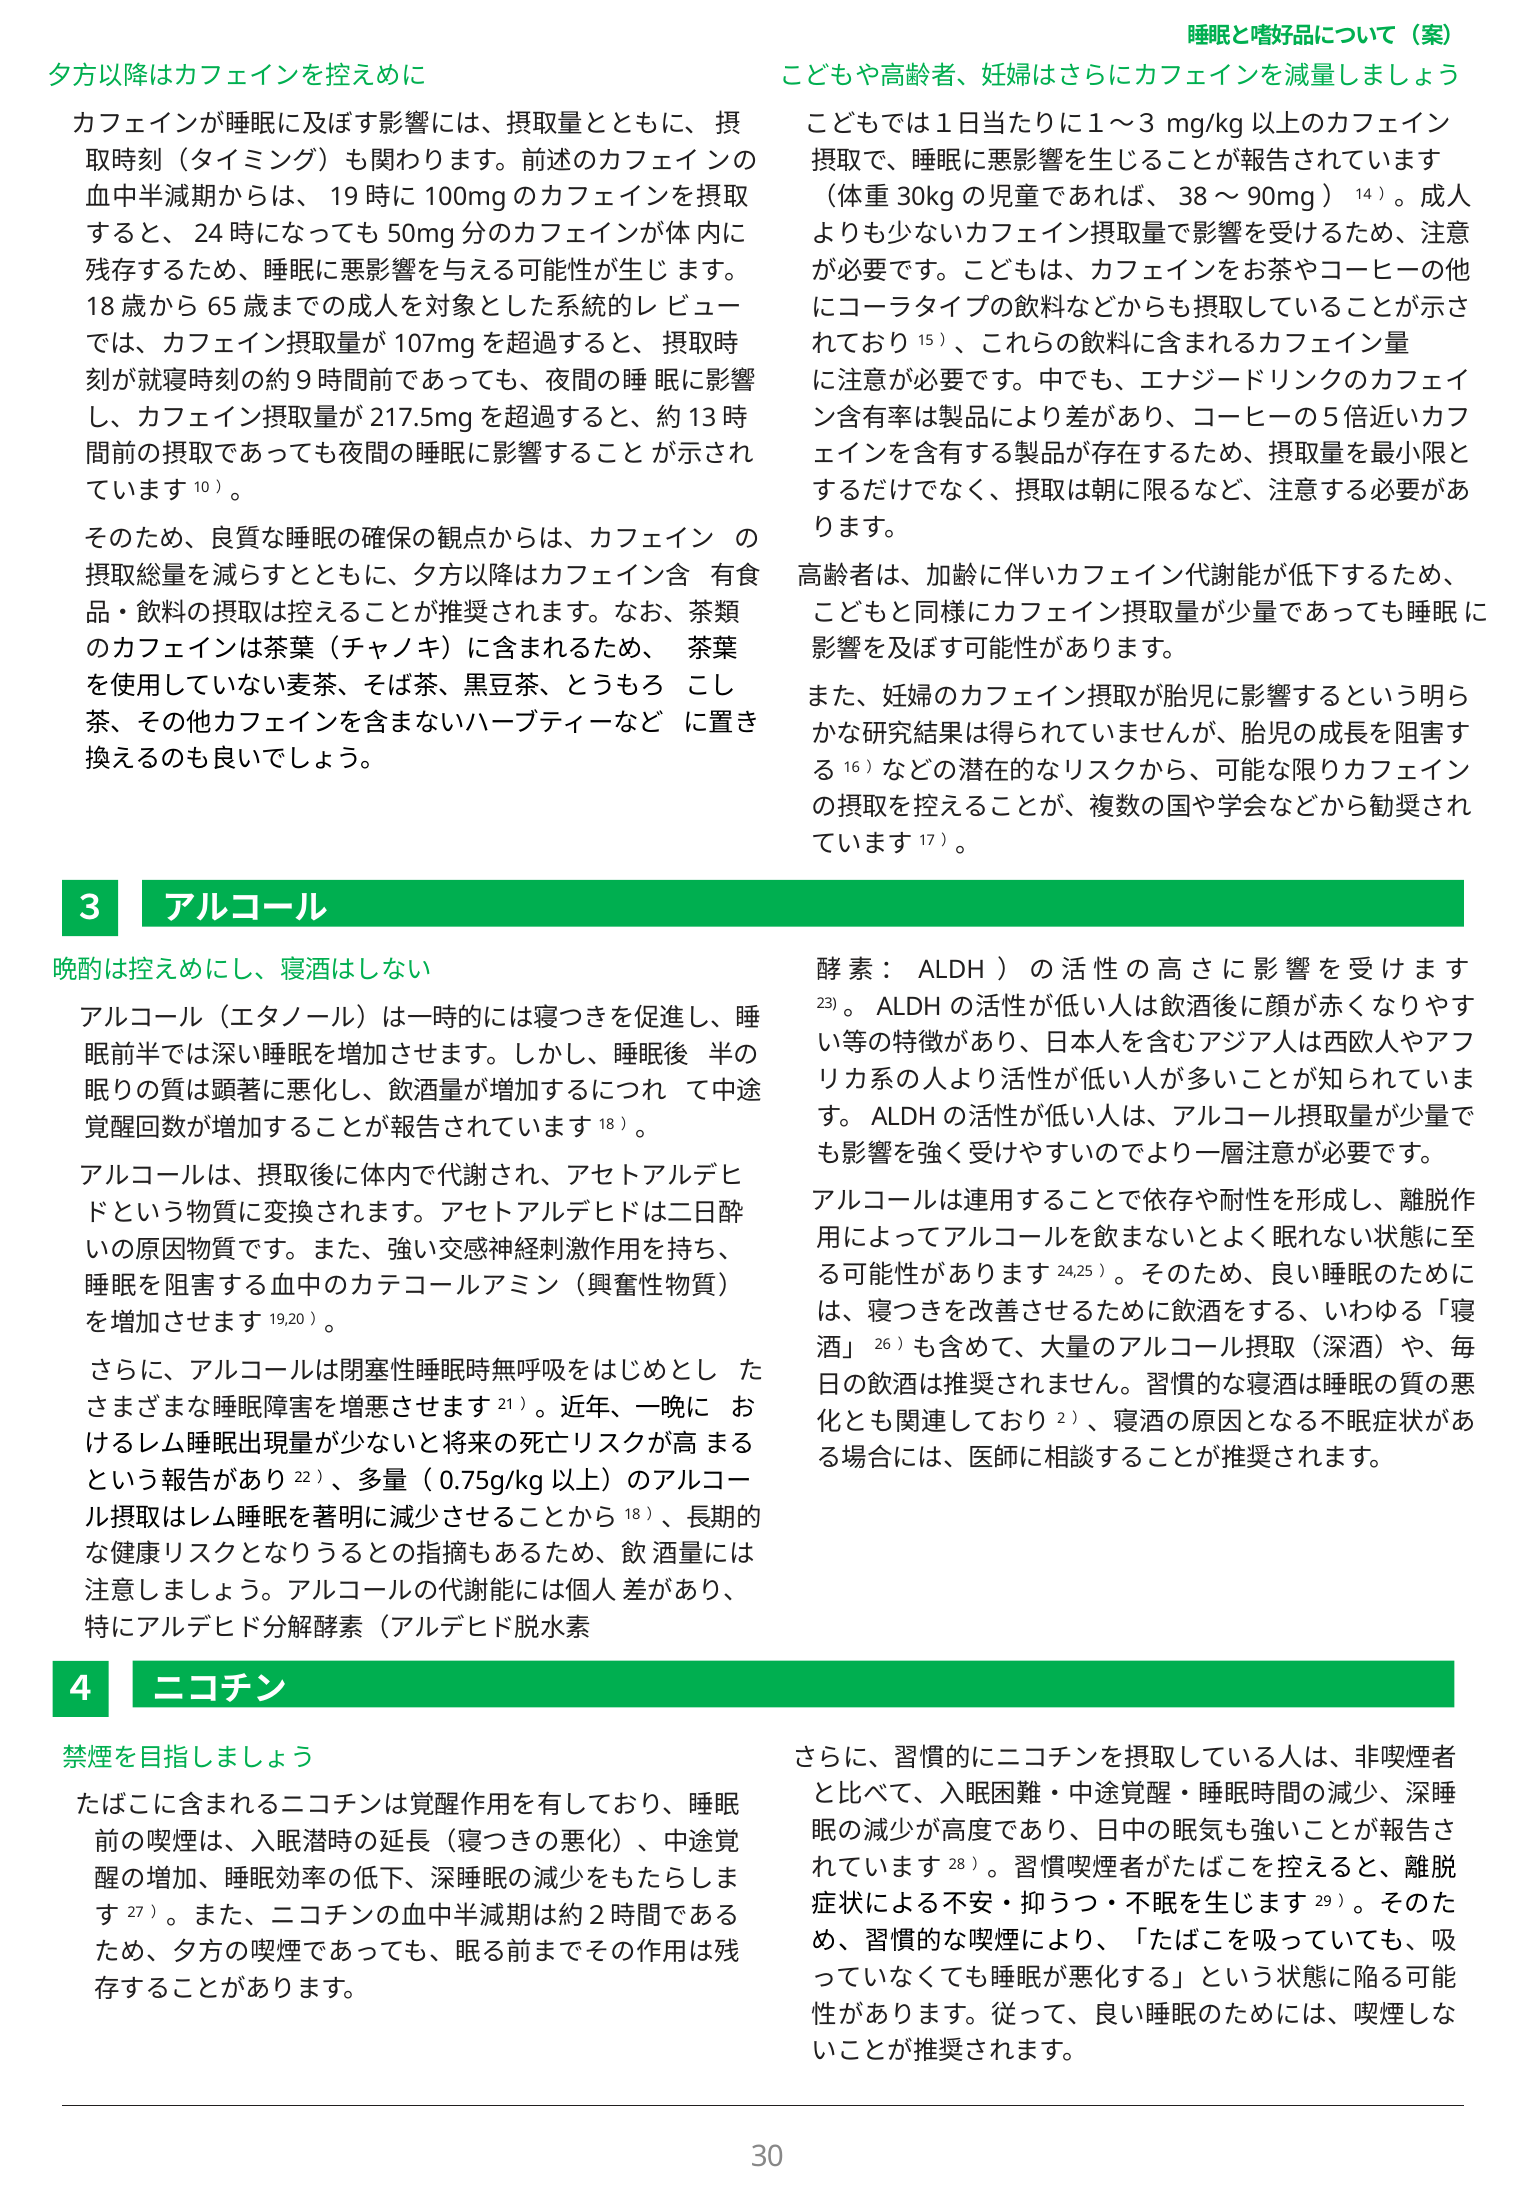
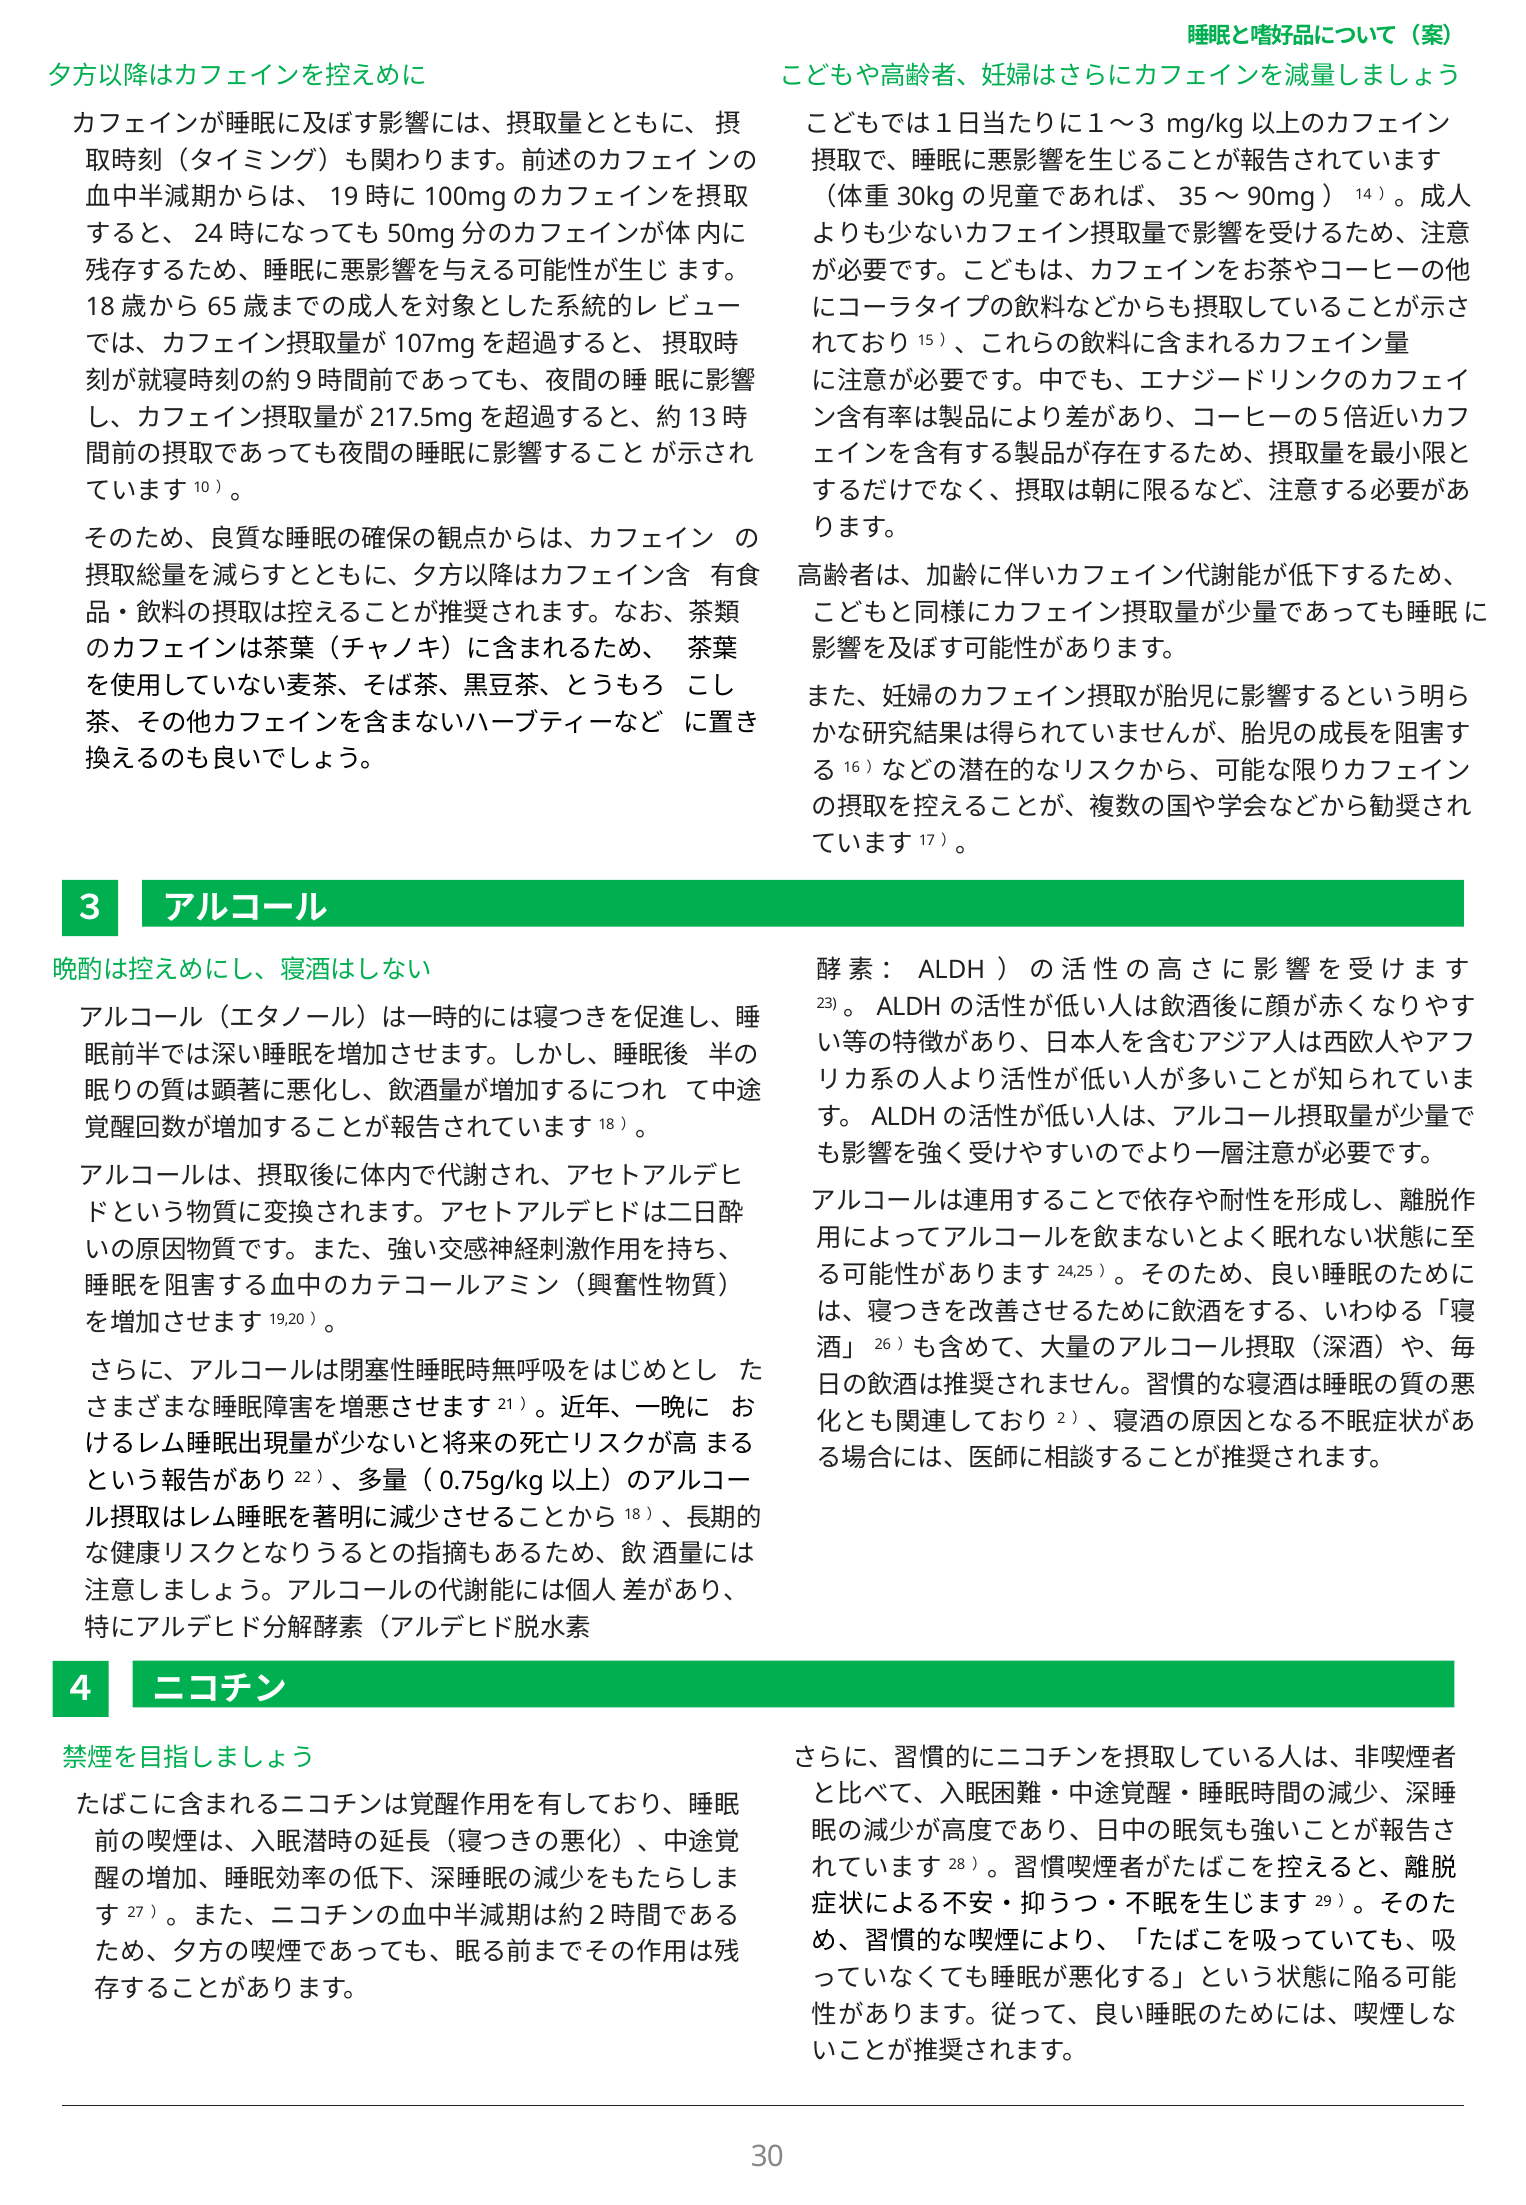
38: 38 -> 35
